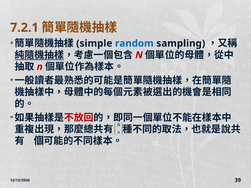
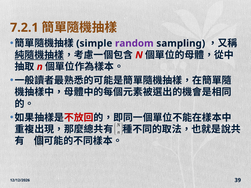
random colour: blue -> purple
